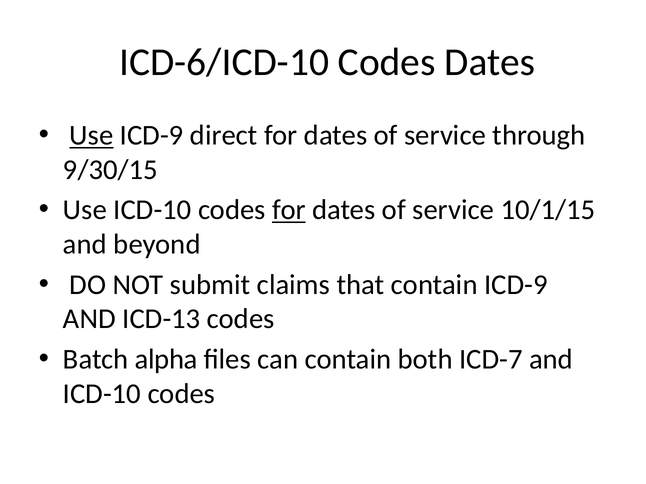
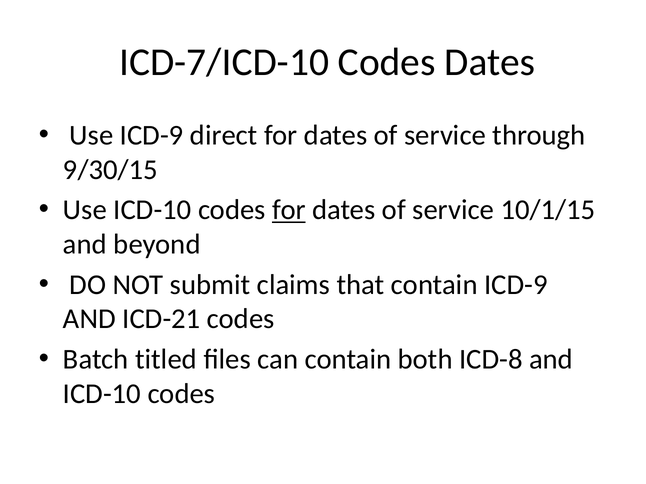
ICD-6/ICD-10: ICD-6/ICD-10 -> ICD-7/ICD-10
Use at (91, 136) underline: present -> none
ICD-13: ICD-13 -> ICD-21
alpha: alpha -> titled
ICD-7: ICD-7 -> ICD-8
